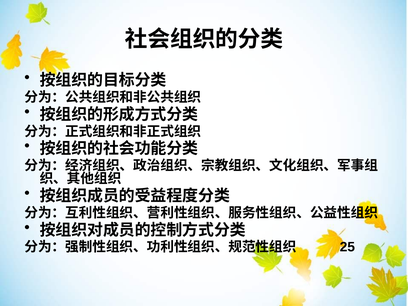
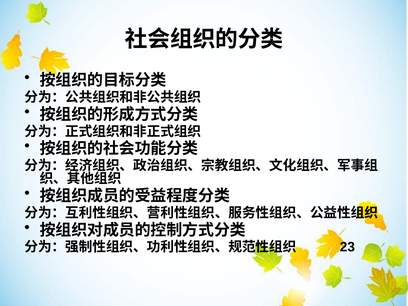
25: 25 -> 23
